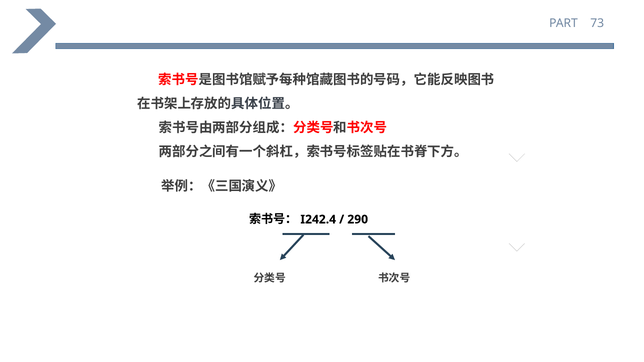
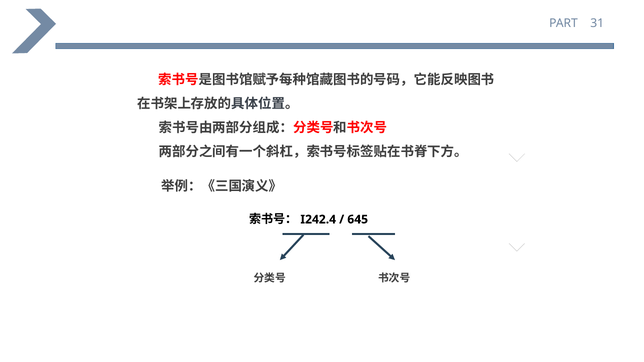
73: 73 -> 31
290: 290 -> 645
